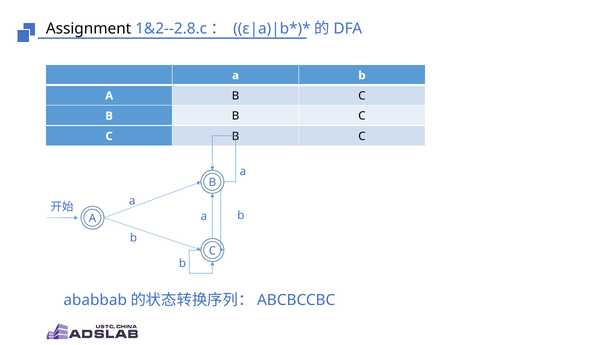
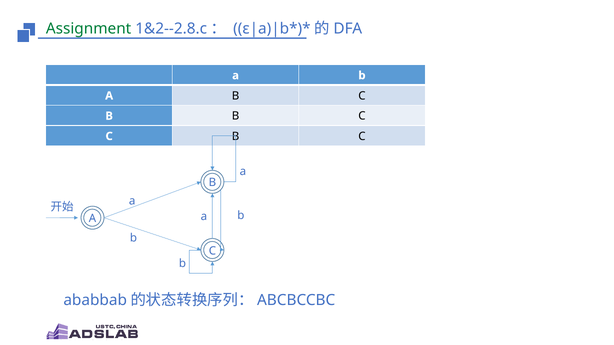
Assignment colour: black -> green
